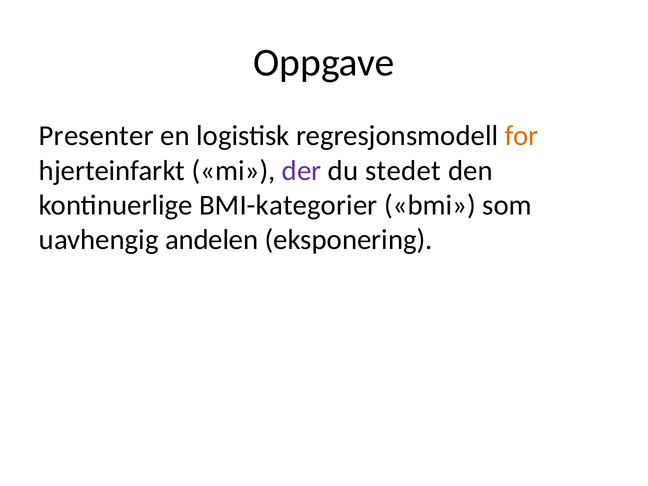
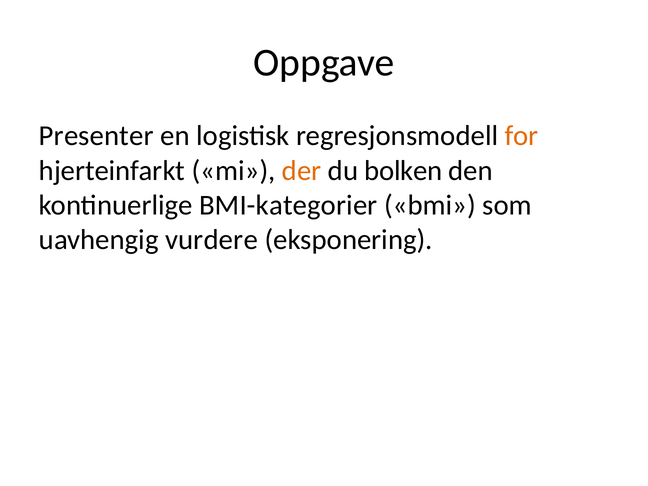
der colour: purple -> orange
stedet: stedet -> bolken
andelen: andelen -> vurdere
